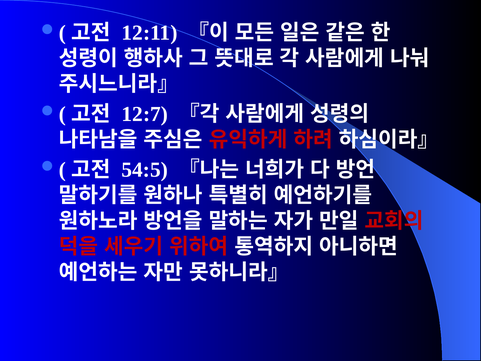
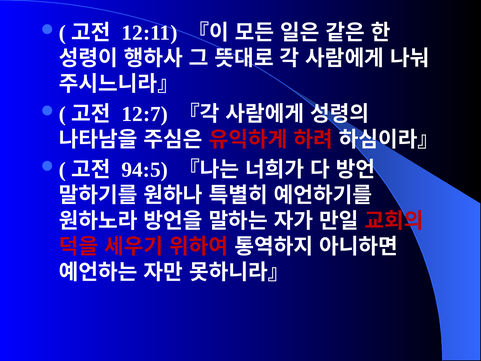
54:5: 54:5 -> 94:5
